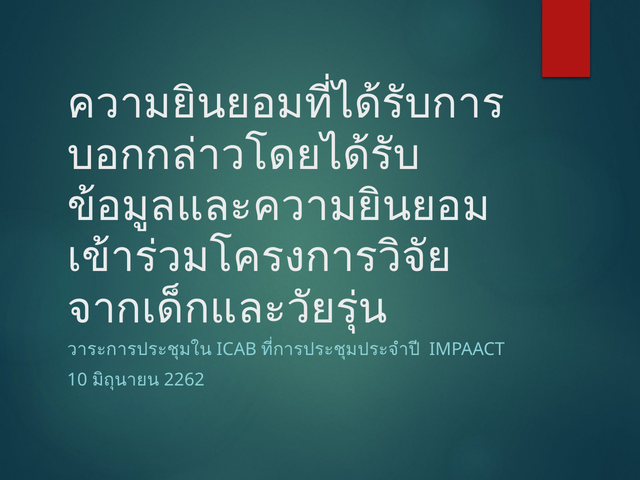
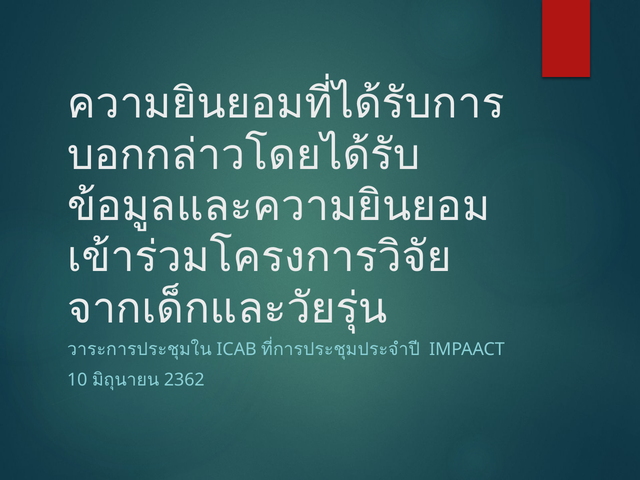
2262: 2262 -> 2362
